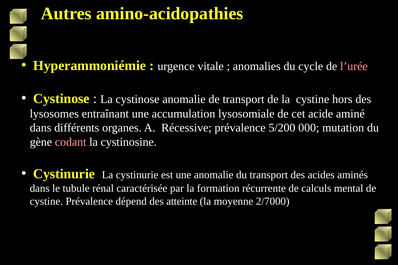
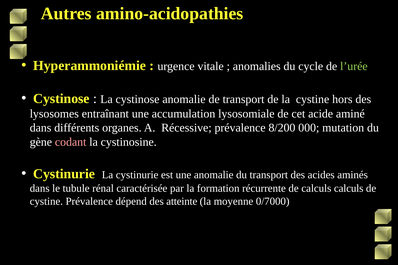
l’urée colour: pink -> light green
5/200: 5/200 -> 8/200
calculs mental: mental -> calculs
2/7000: 2/7000 -> 0/7000
